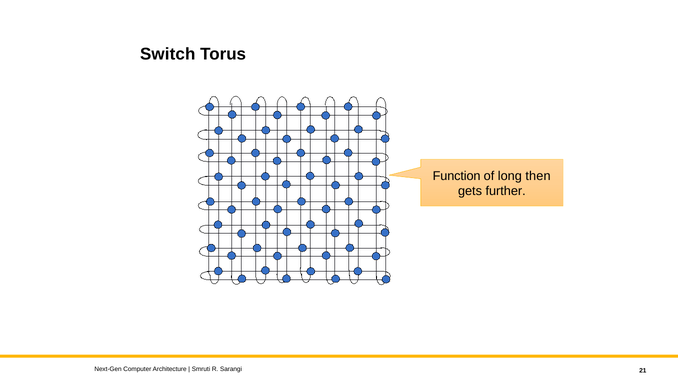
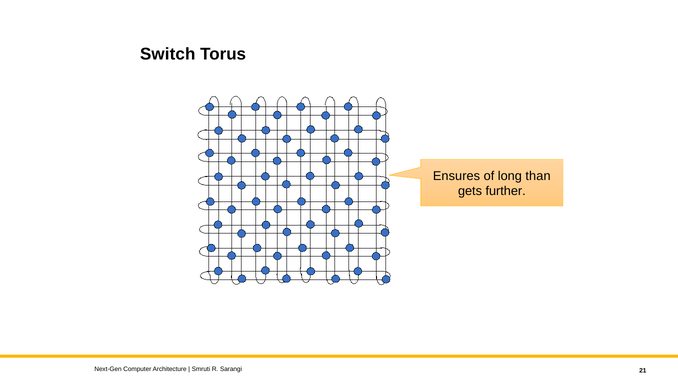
Function: Function -> Ensures
then: then -> than
